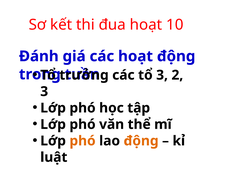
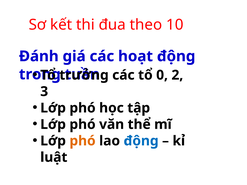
đua hoạt: hoạt -> theo
tổ 3: 3 -> 0
động at (141, 141) colour: orange -> blue
